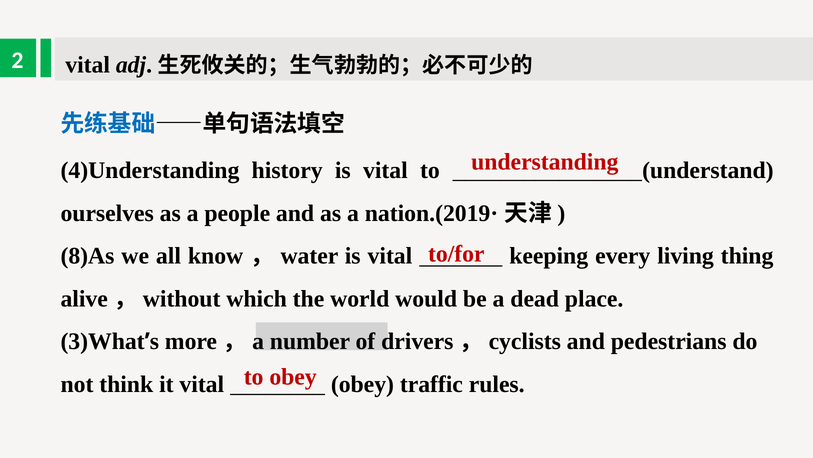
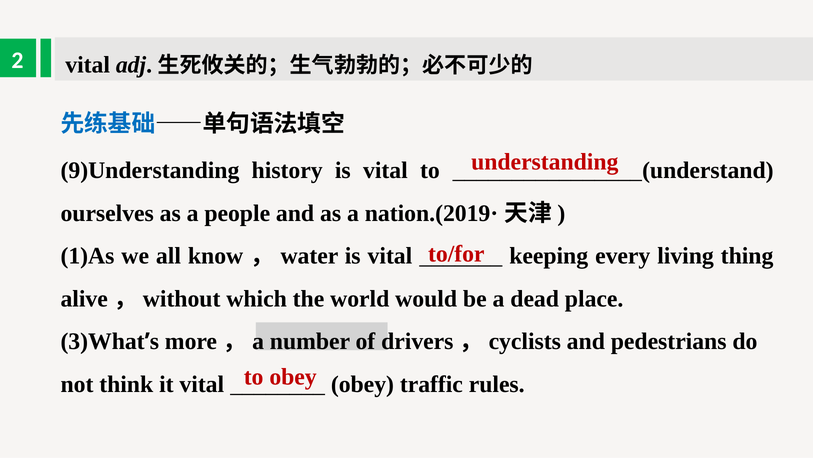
4)Understanding: 4)Understanding -> 9)Understanding
8)As: 8)As -> 1)As
